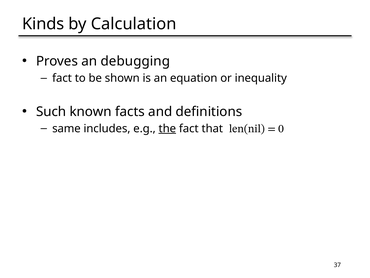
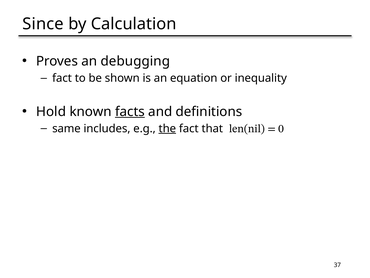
Kinds: Kinds -> Since
Such: Such -> Hold
facts underline: none -> present
